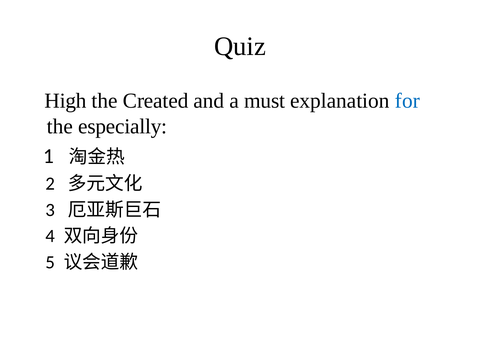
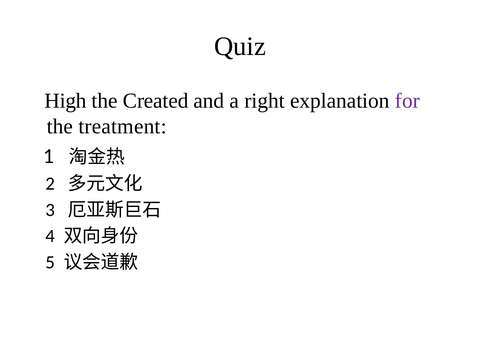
must: must -> right
for colour: blue -> purple
especially: especially -> treatment
